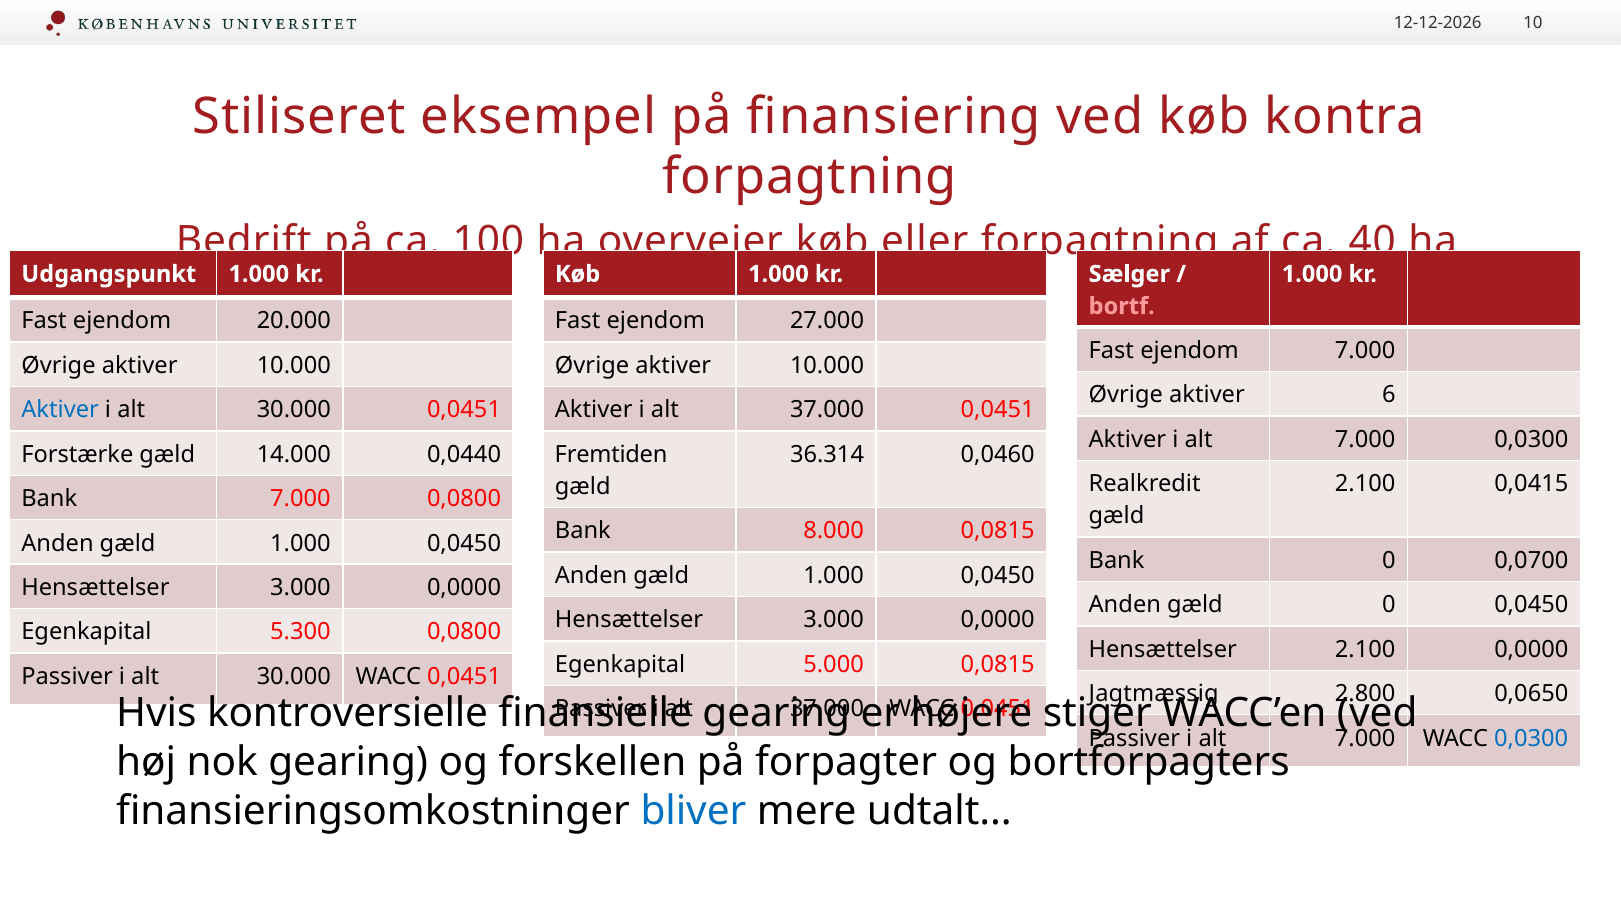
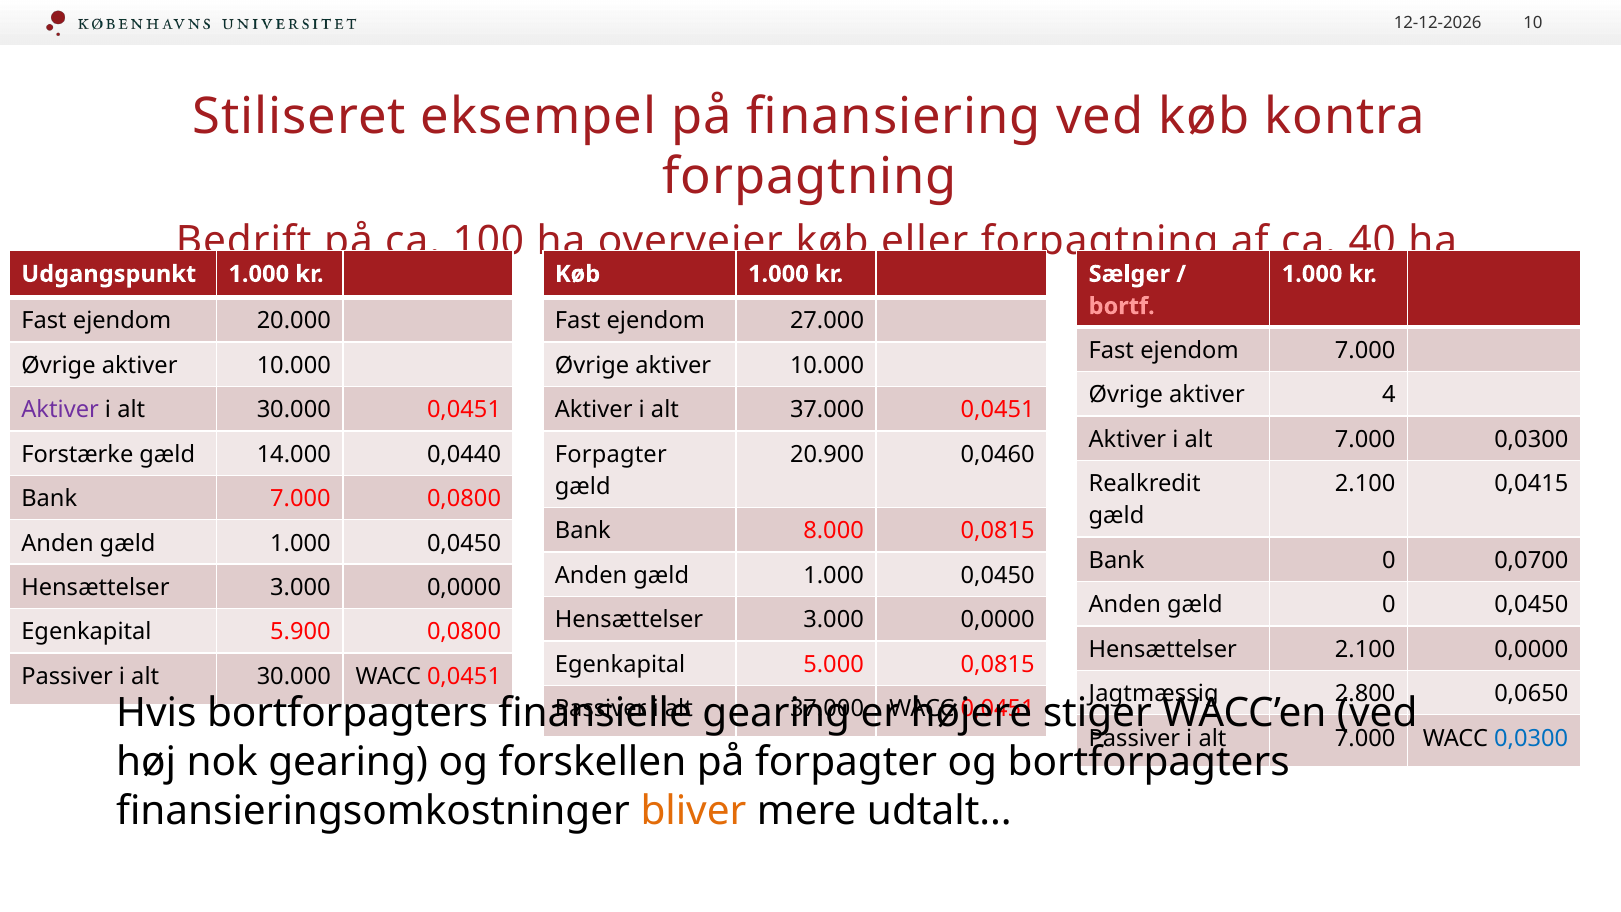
6: 6 -> 4
Aktiver at (60, 410) colour: blue -> purple
Fremtiden at (611, 454): Fremtiden -> Forpagter
36.314: 36.314 -> 20.900
5.300: 5.300 -> 5.900
Hvis kontroversielle: kontroversielle -> bortforpagters
bliver colour: blue -> orange
